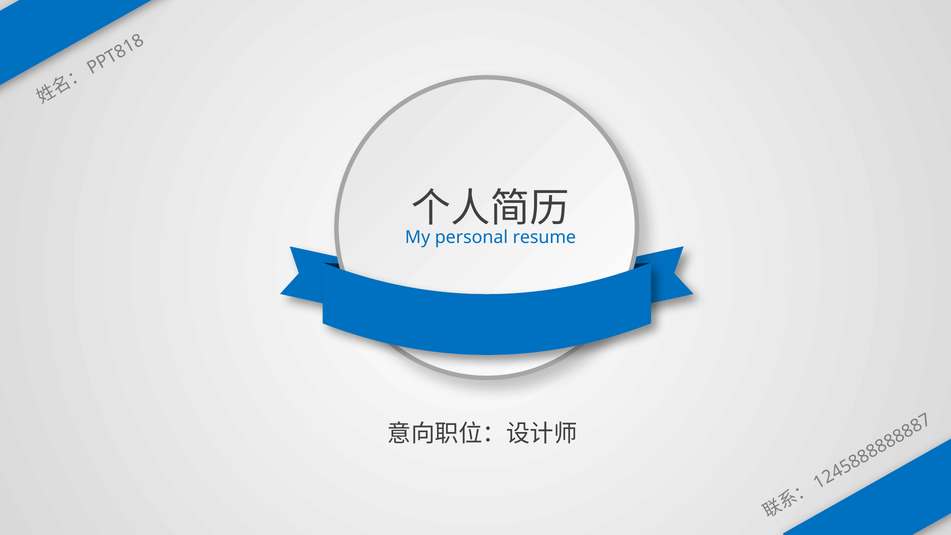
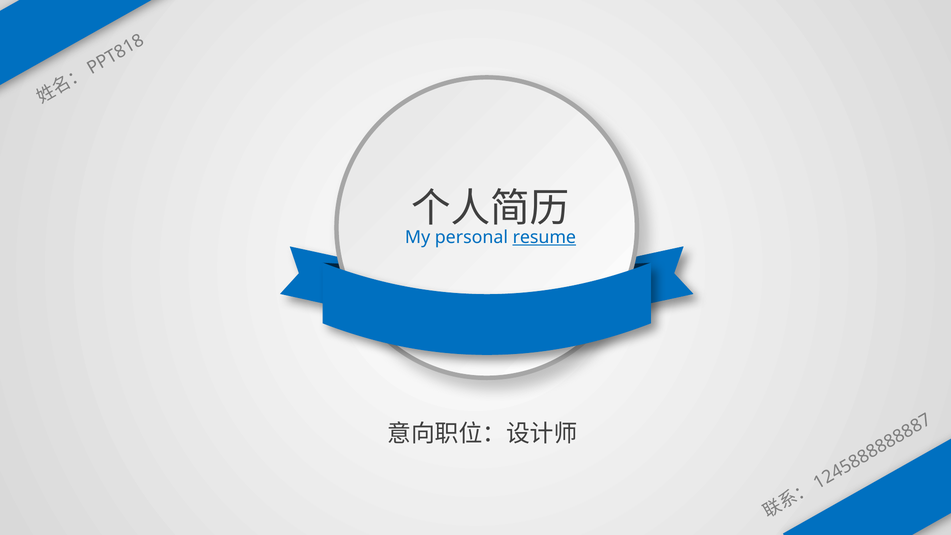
resume underline: none -> present
